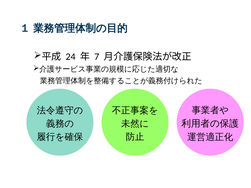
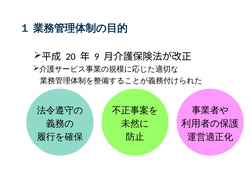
24: 24 -> 20
7: 7 -> 9
